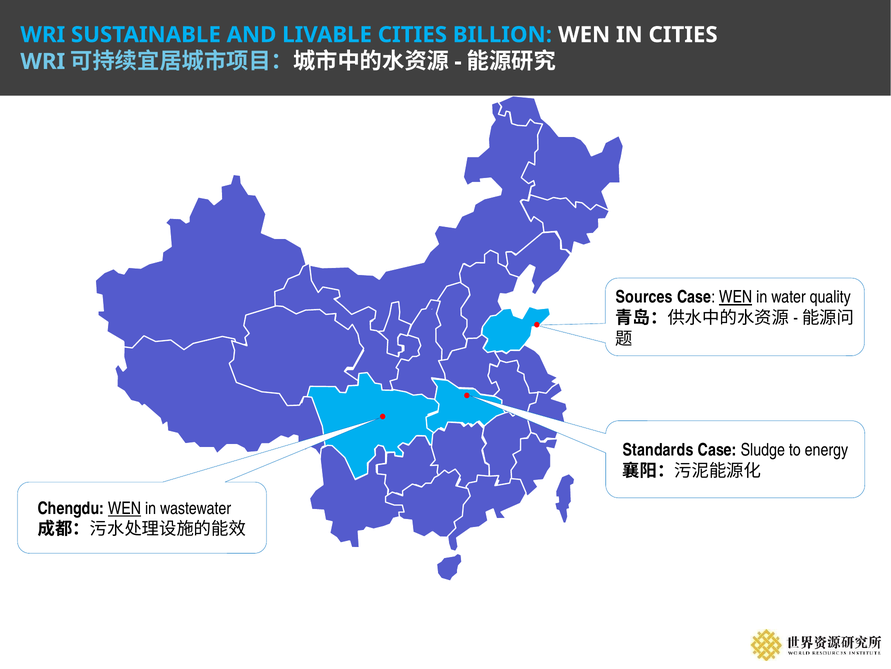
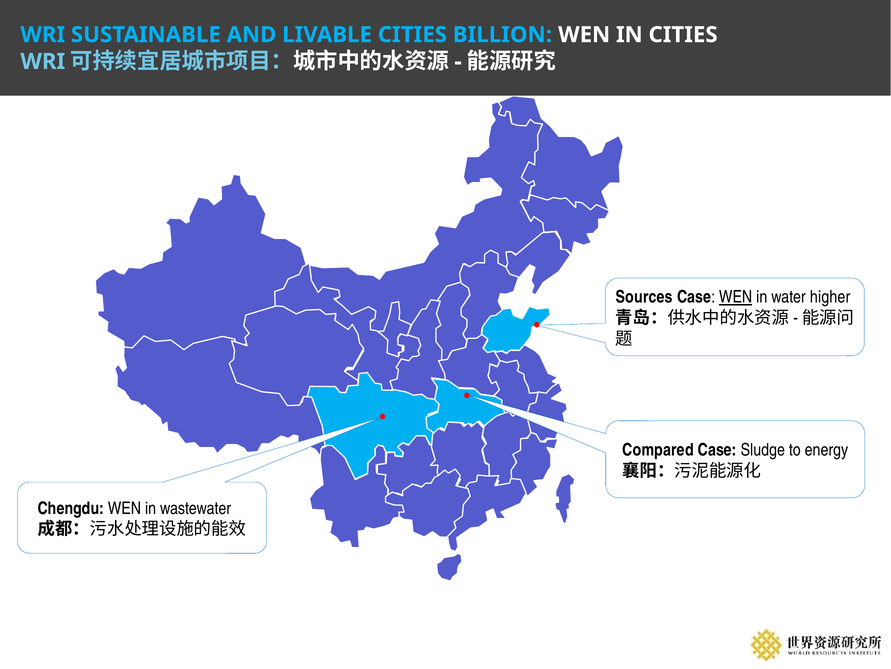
quality: quality -> higher
Standards: Standards -> Compared
WEN at (125, 508) underline: present -> none
